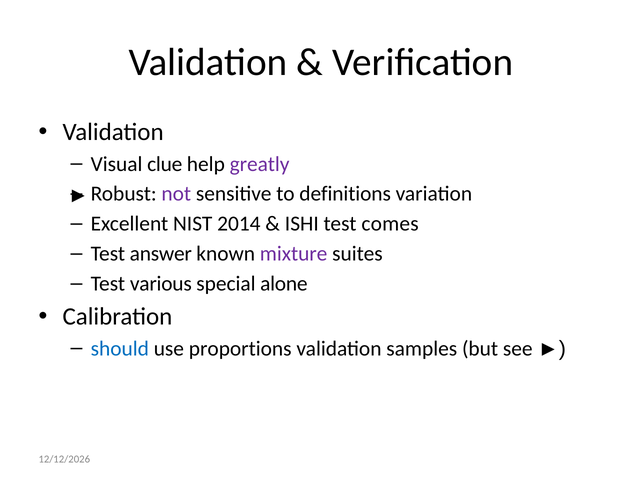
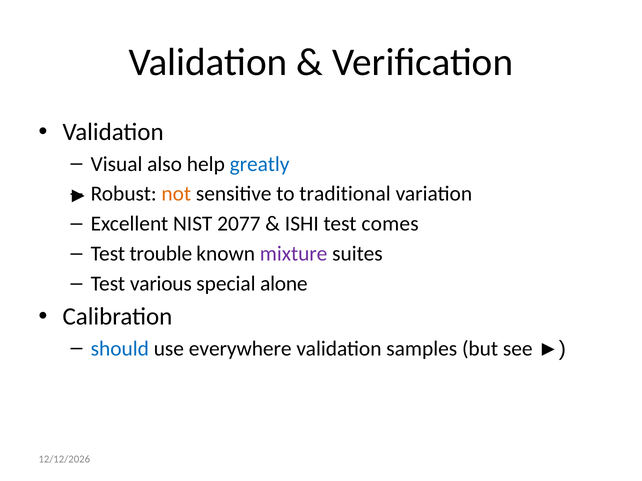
clue: clue -> also
greatly colour: purple -> blue
not colour: purple -> orange
definitions: definitions -> traditional
2014: 2014 -> 2077
answer: answer -> trouble
proportions: proportions -> everywhere
